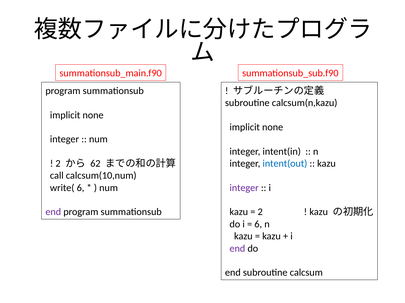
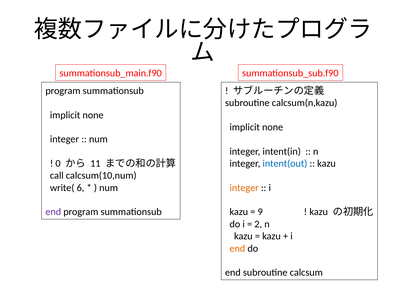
2 at (58, 164): 2 -> 0
62: 62 -> 11
integer at (244, 188) colour: purple -> orange
2 at (260, 213): 2 -> 9
6 at (258, 225): 6 -> 2
end at (237, 249) colour: purple -> orange
